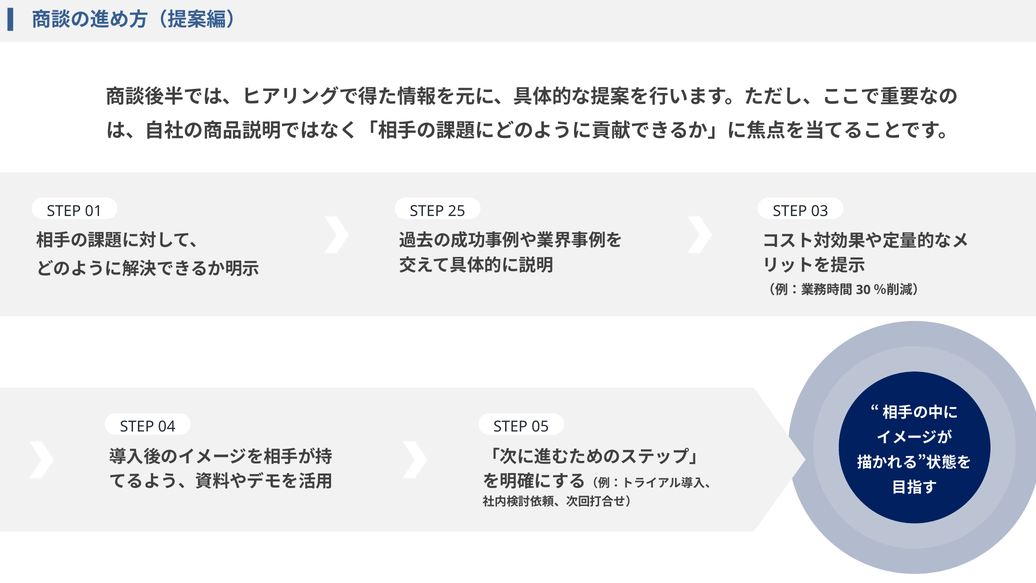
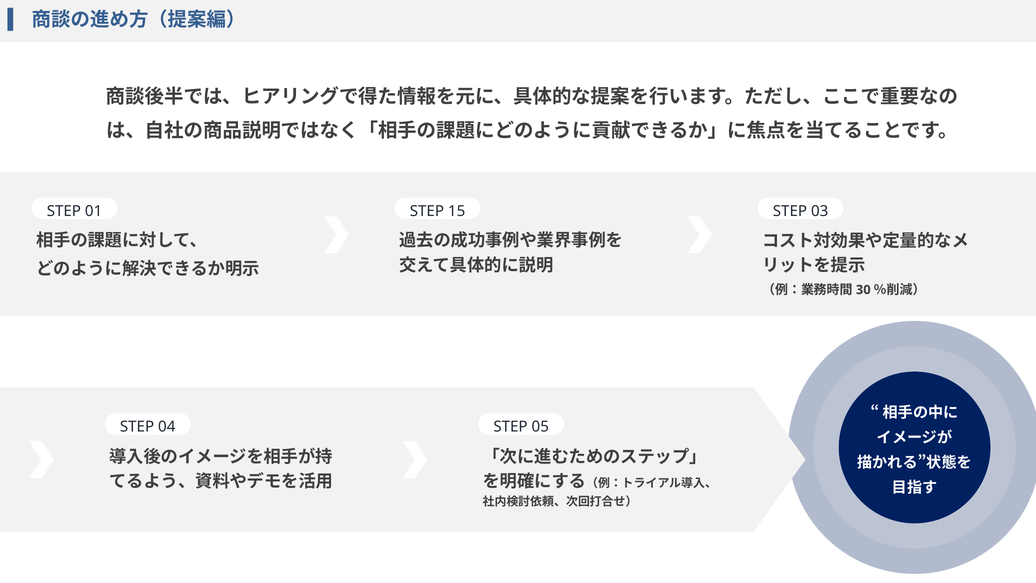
25: 25 -> 15
